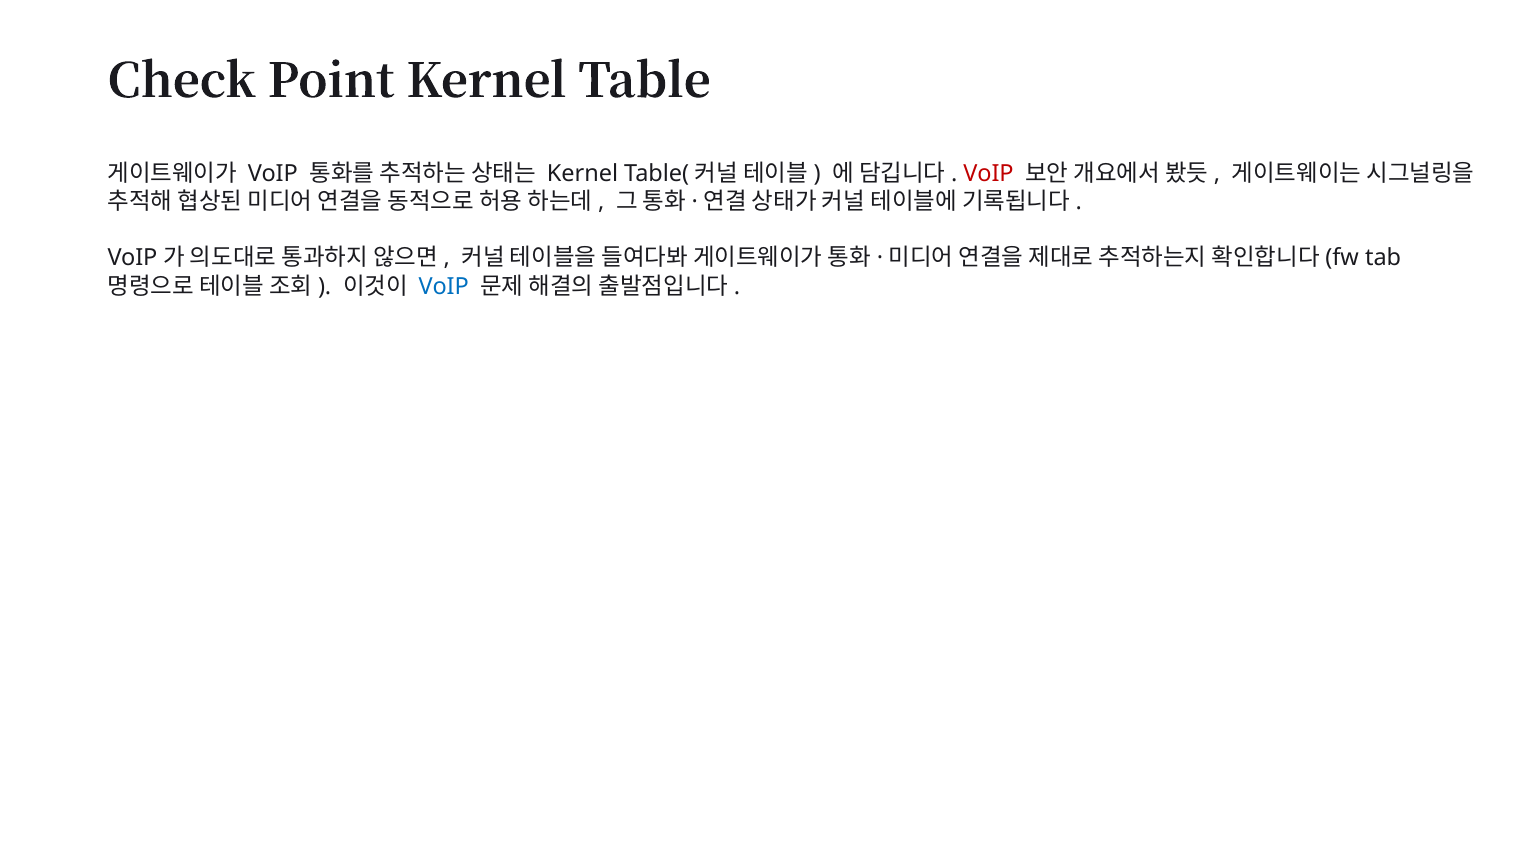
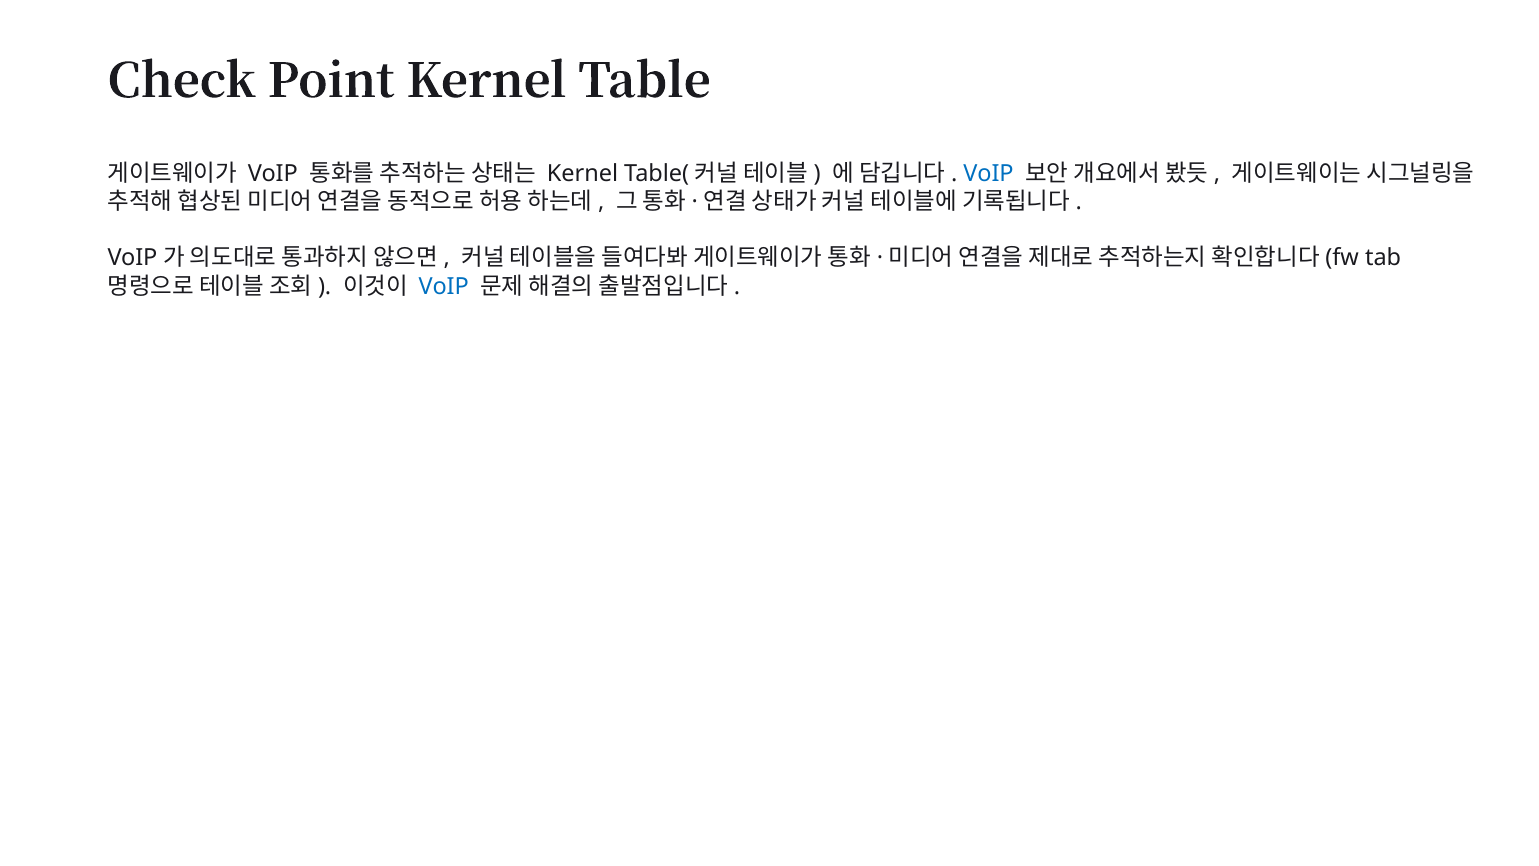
VoIP at (989, 173) colour: red -> blue
